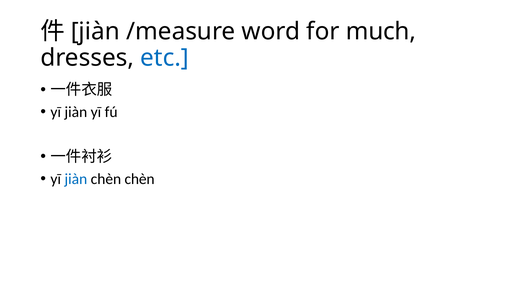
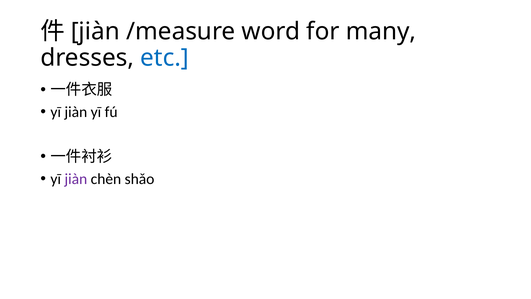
much: much -> many
jiàn at (76, 179) colour: blue -> purple
chèn chèn: chèn -> shǎo
